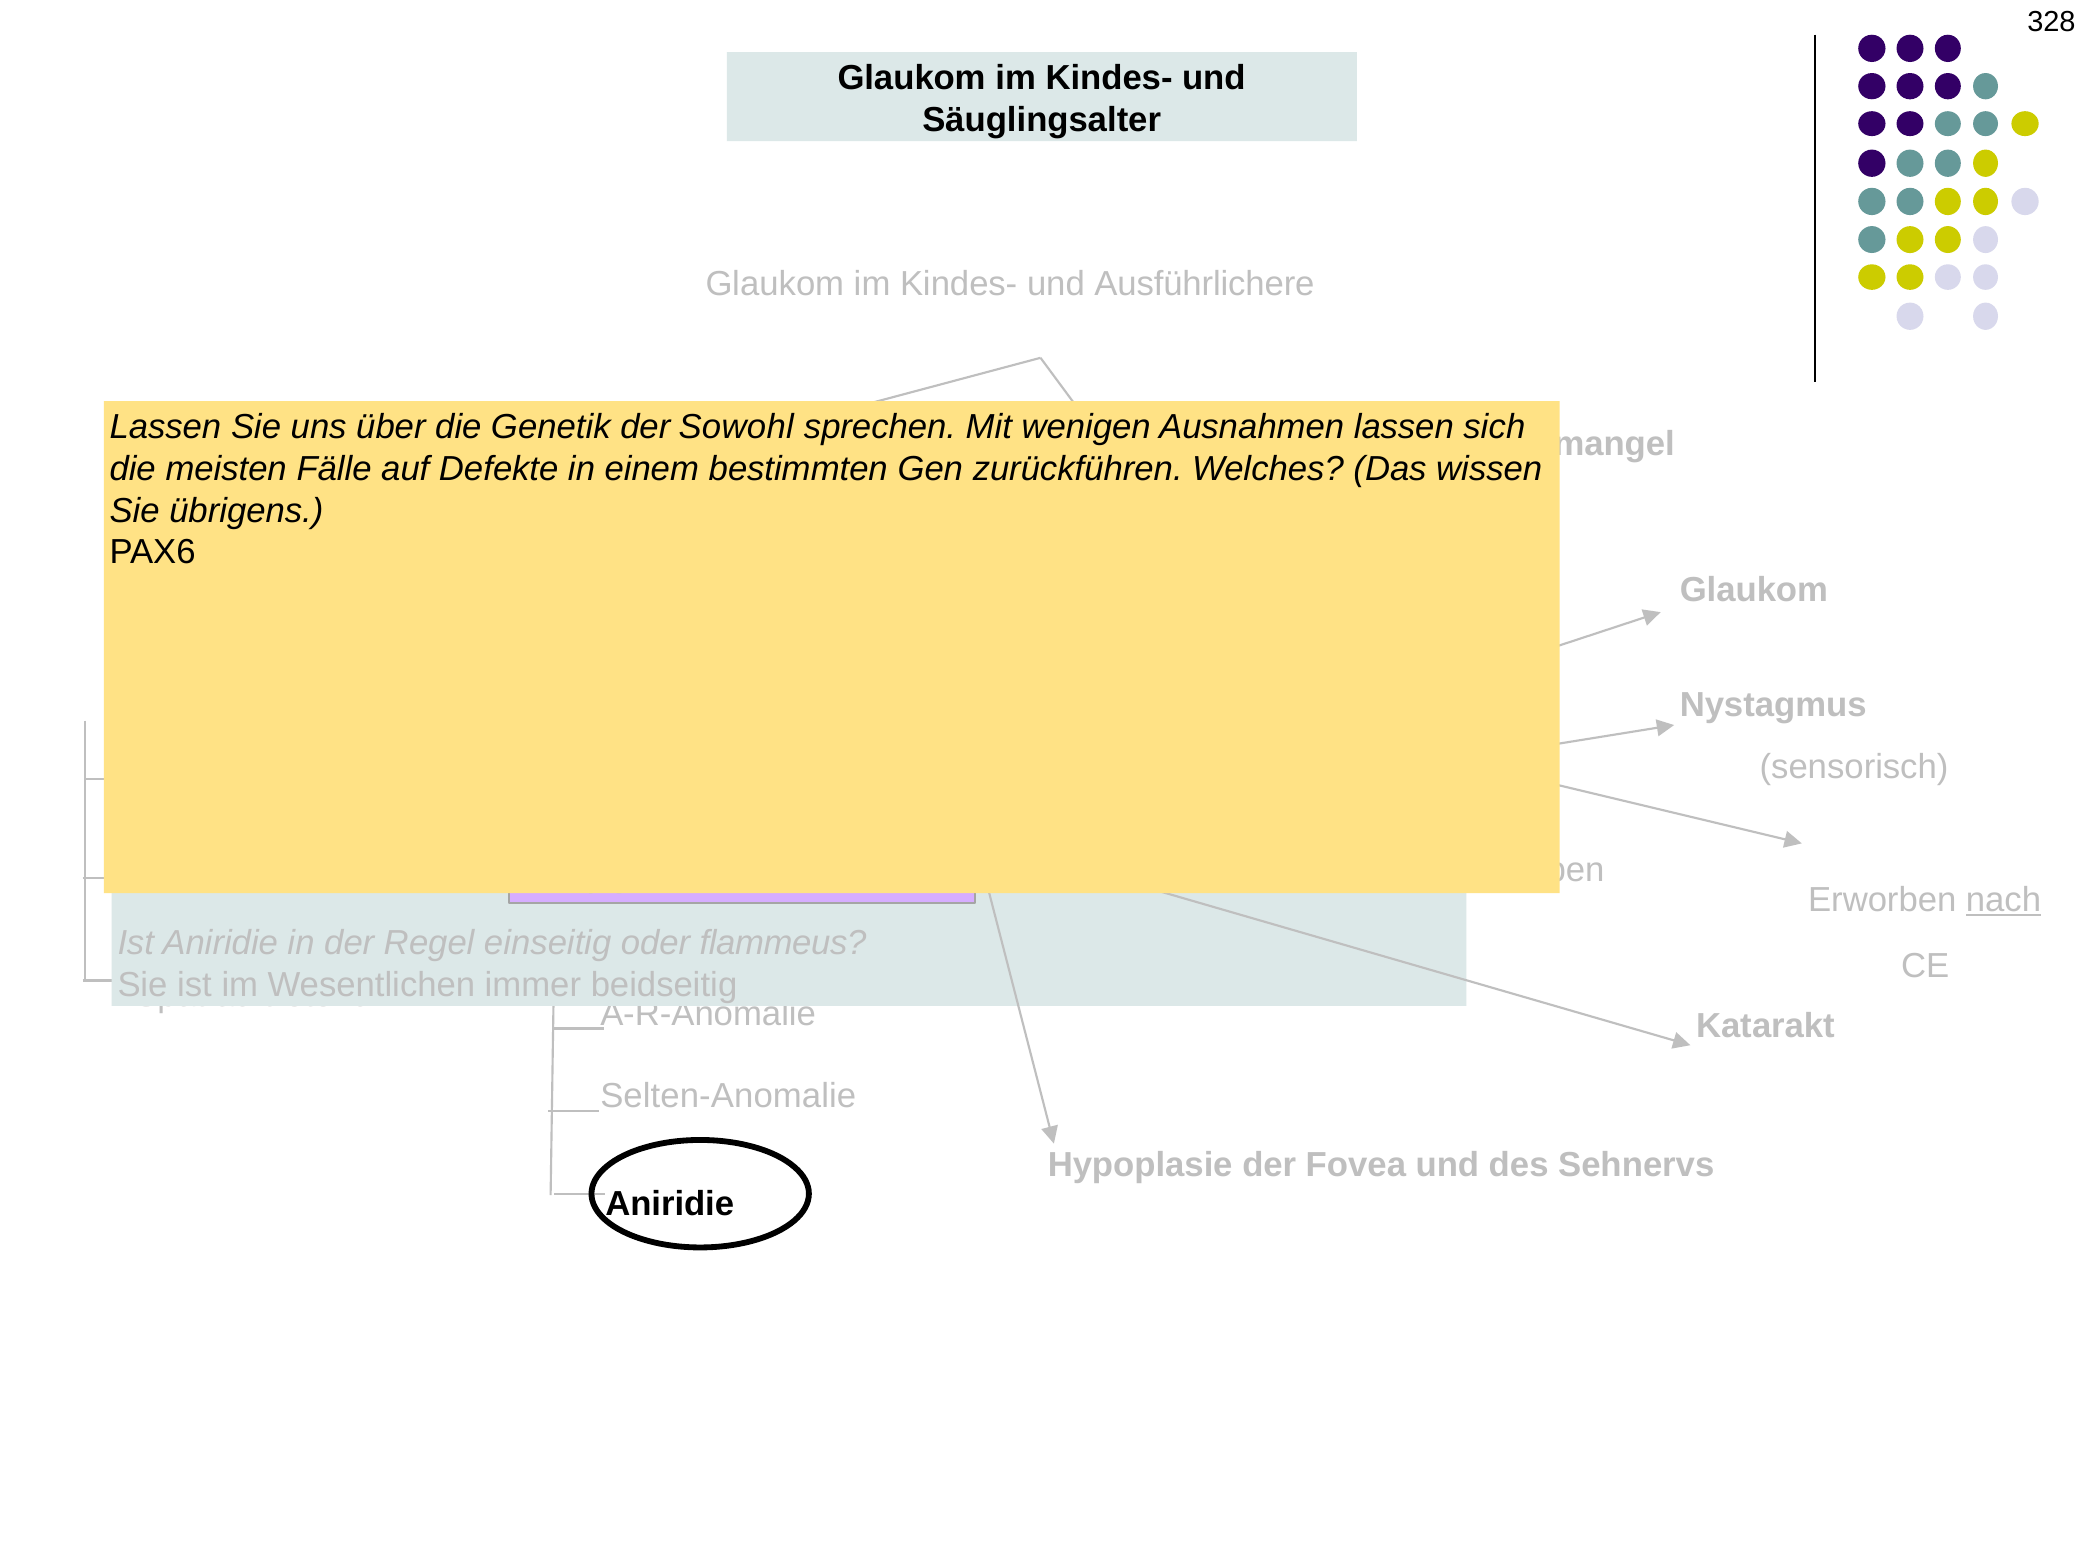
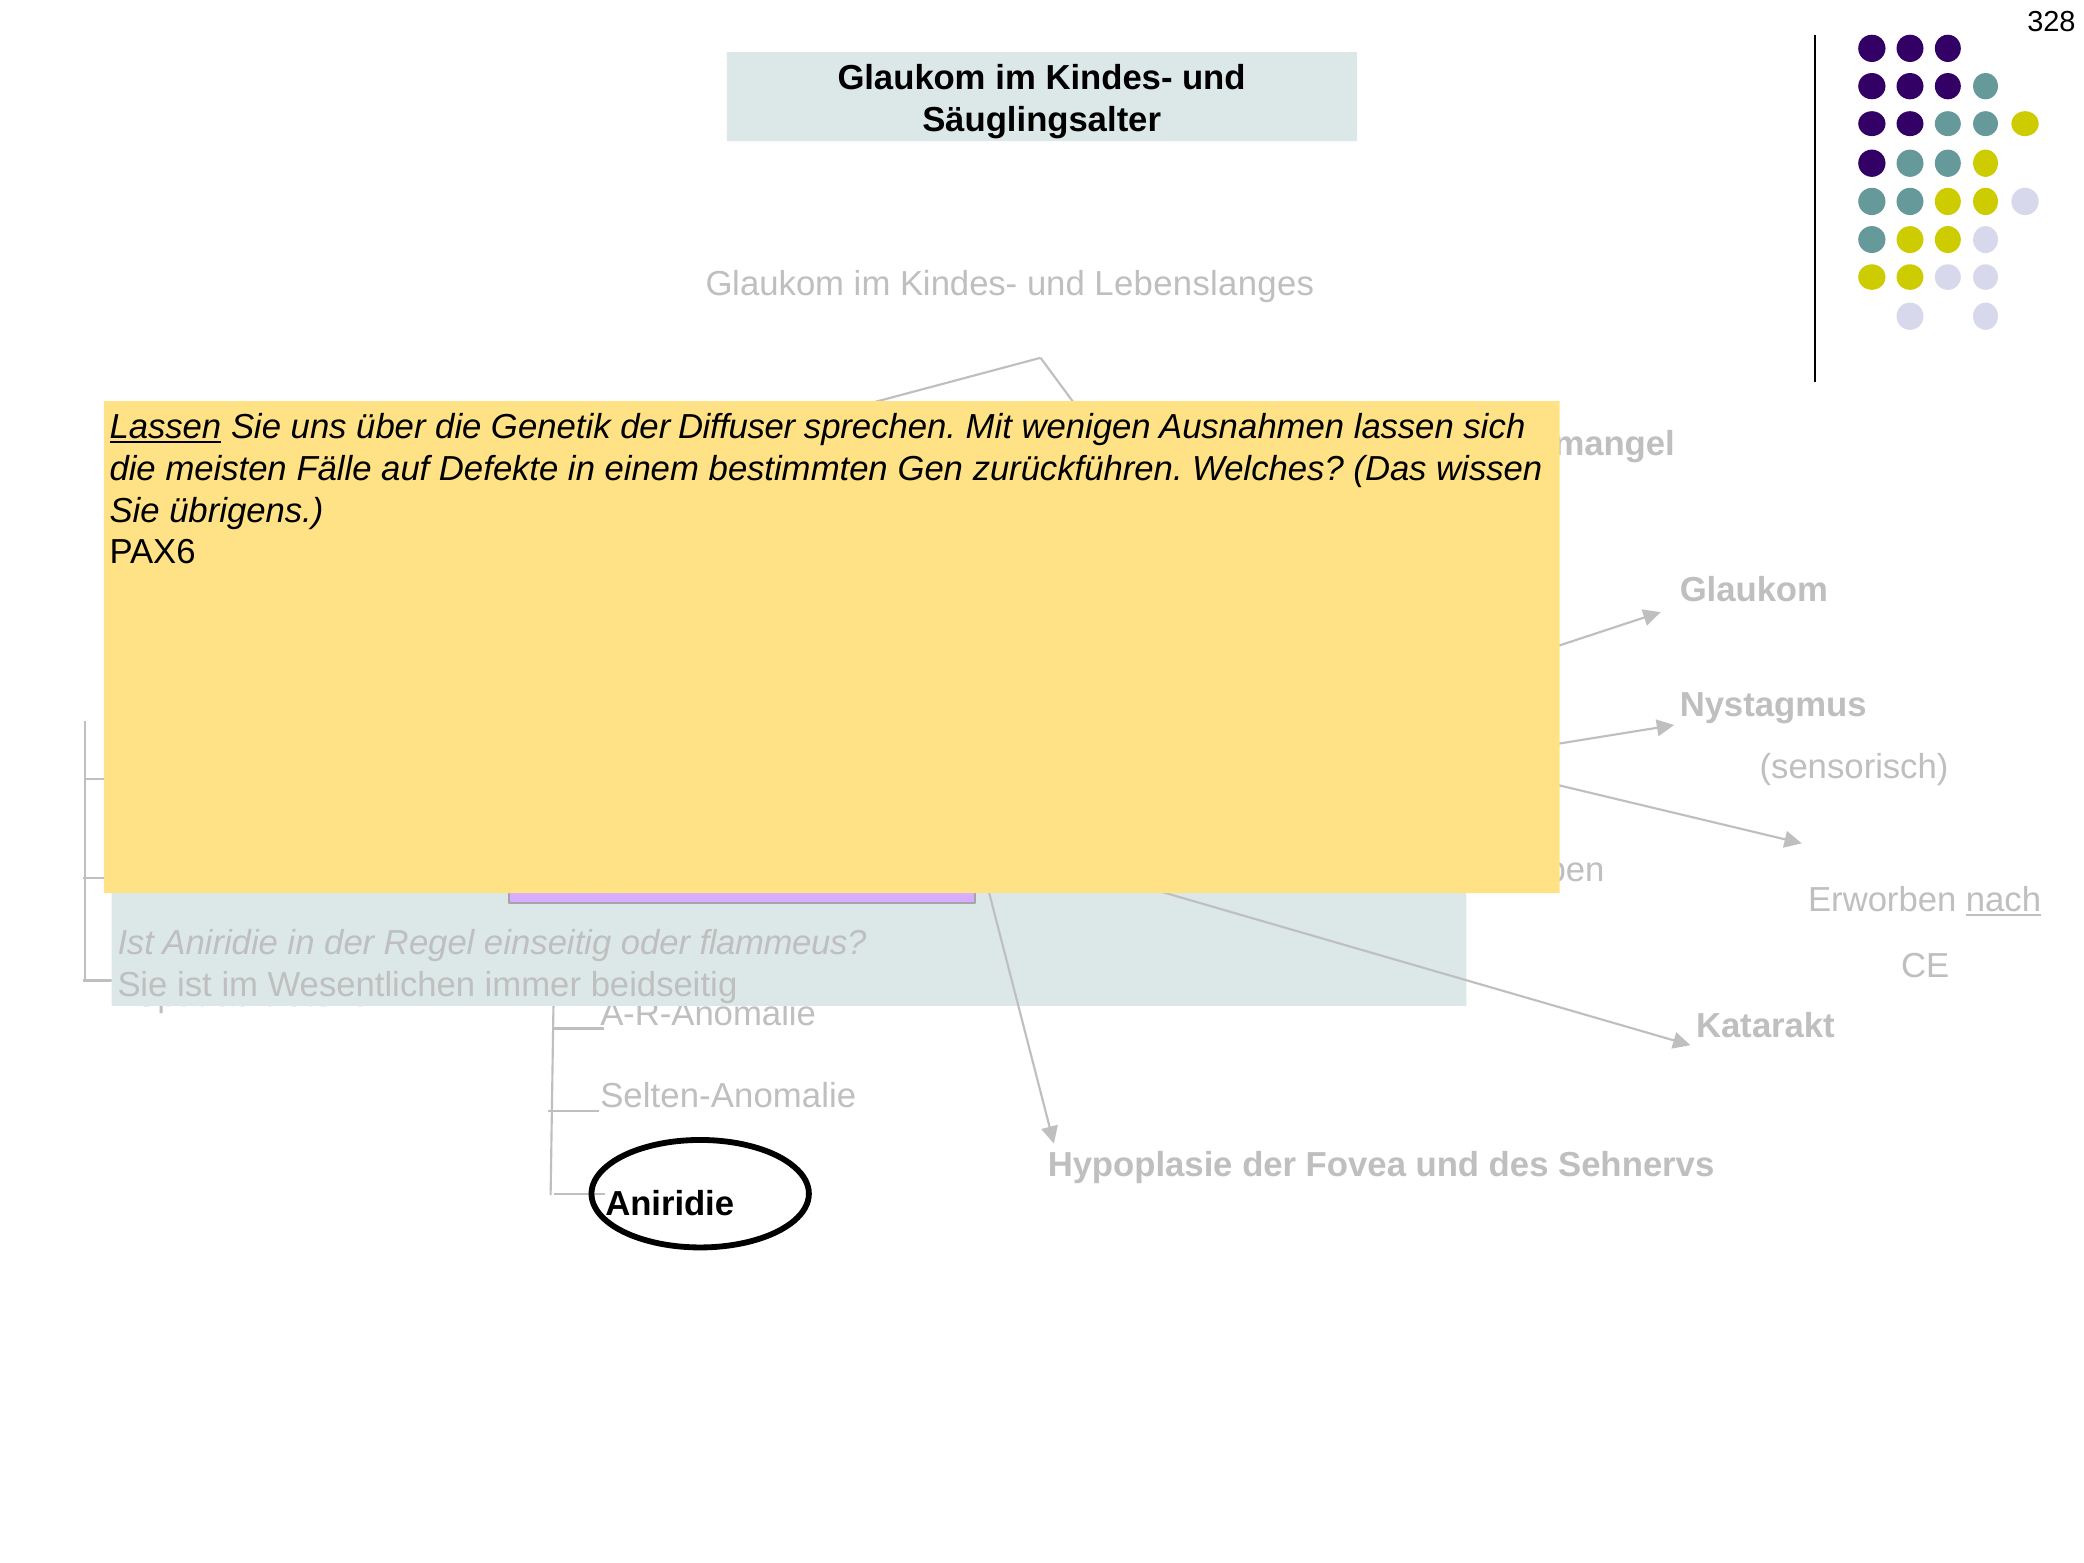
Ausführlichere: Ausführlichere -> Lebenslanges
Lassen at (165, 427) underline: none -> present
Sowohl: Sowohl -> Diffuser
